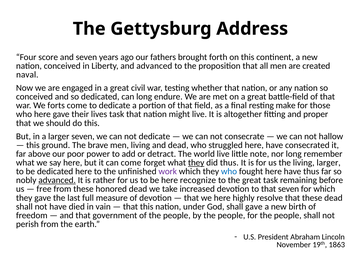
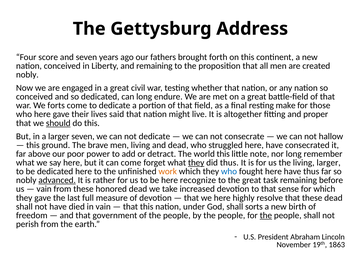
and advanced: advanced -> remaining
naval at (27, 75): naval -> nobly
lives task: task -> said
should underline: none -> present
world live: live -> this
work colour: purple -> orange
free at (44, 189): free -> vain
that seven: seven -> sense
shall gave: gave -> sorts
the at (266, 215) underline: none -> present
